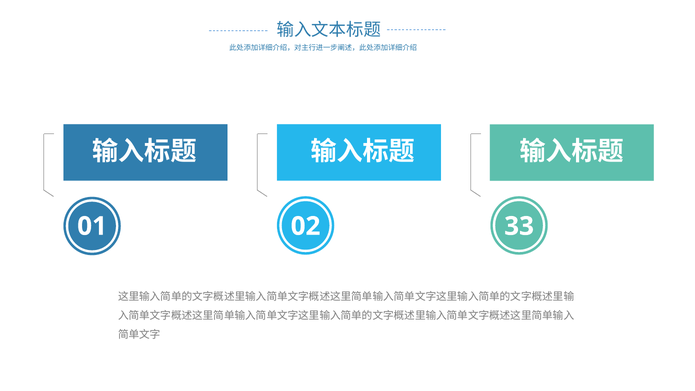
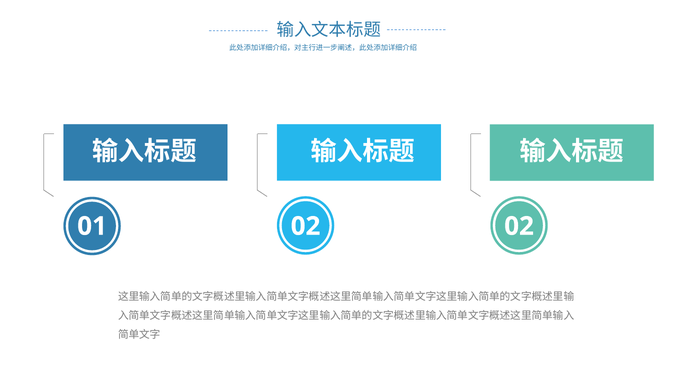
02 33: 33 -> 02
